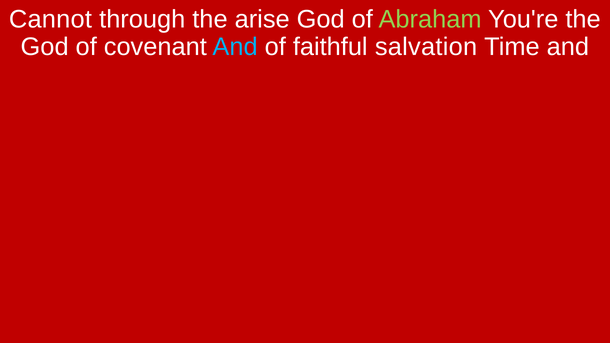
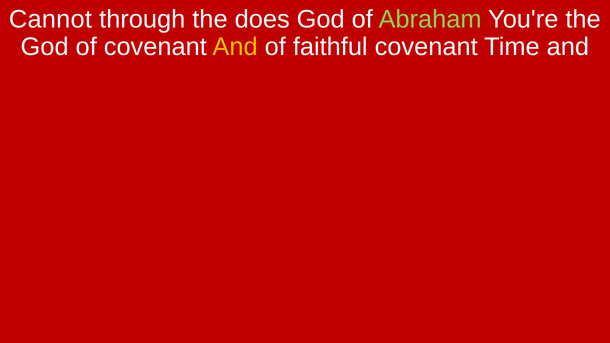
arise: arise -> does
And at (235, 47) colour: light blue -> yellow
faithful salvation: salvation -> covenant
